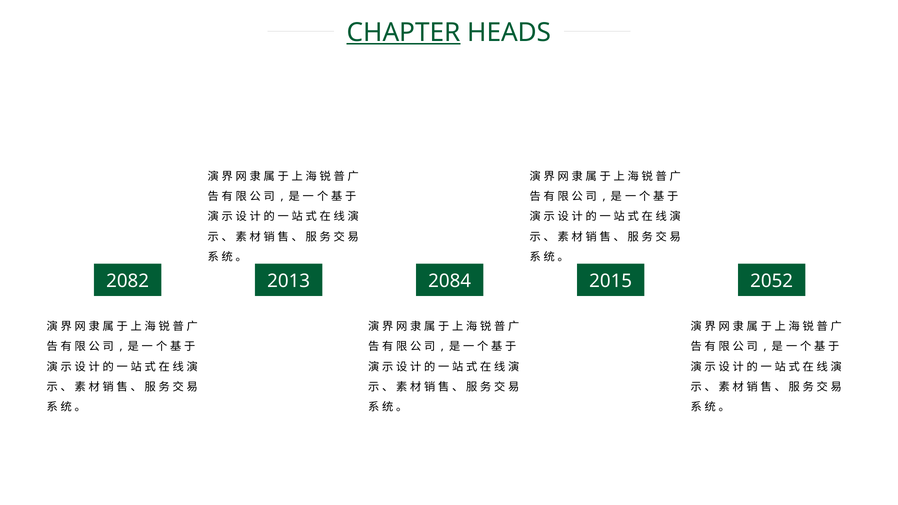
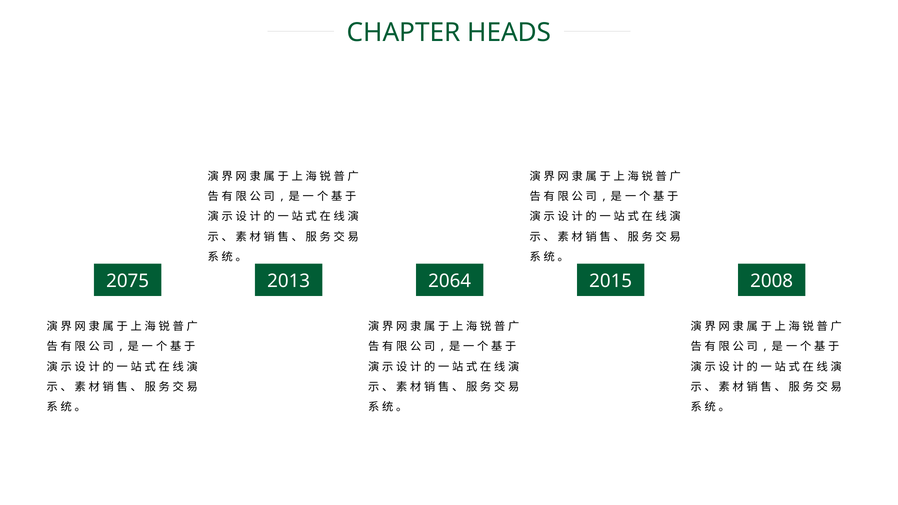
CHAPTER underline: present -> none
2082: 2082 -> 2075
2084: 2084 -> 2064
2052: 2052 -> 2008
